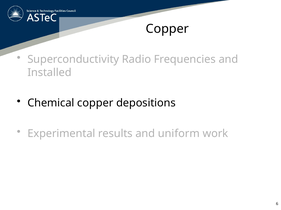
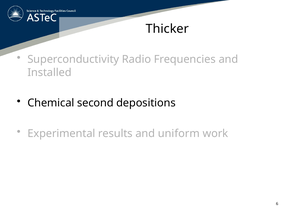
Copper at (167, 29): Copper -> Thicker
Chemical copper: copper -> second
